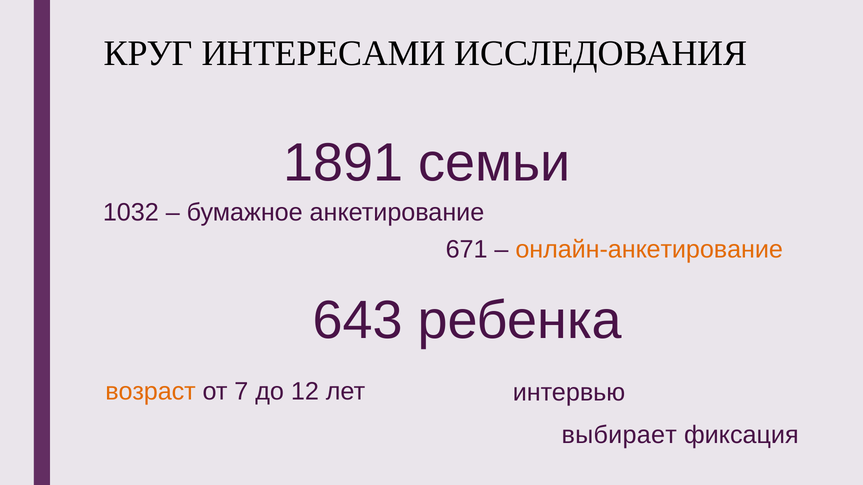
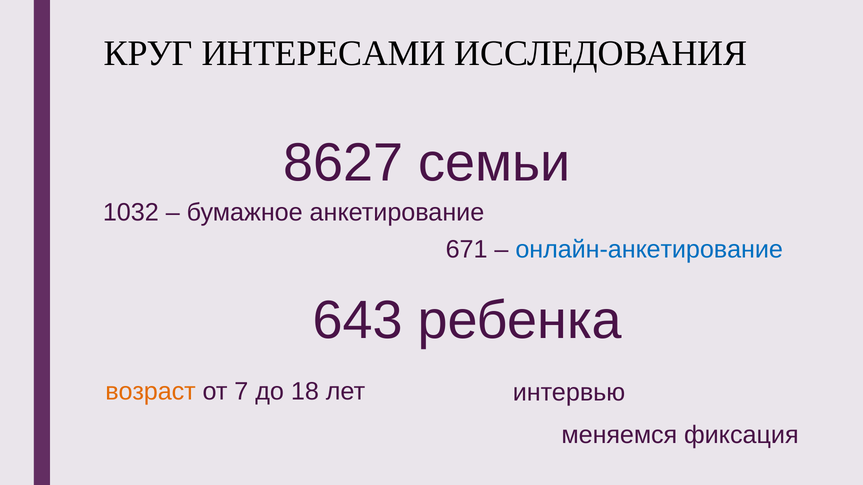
1891: 1891 -> 8627
онлайн-анкетирование colour: orange -> blue
12: 12 -> 18
выбирает: выбирает -> меняемся
